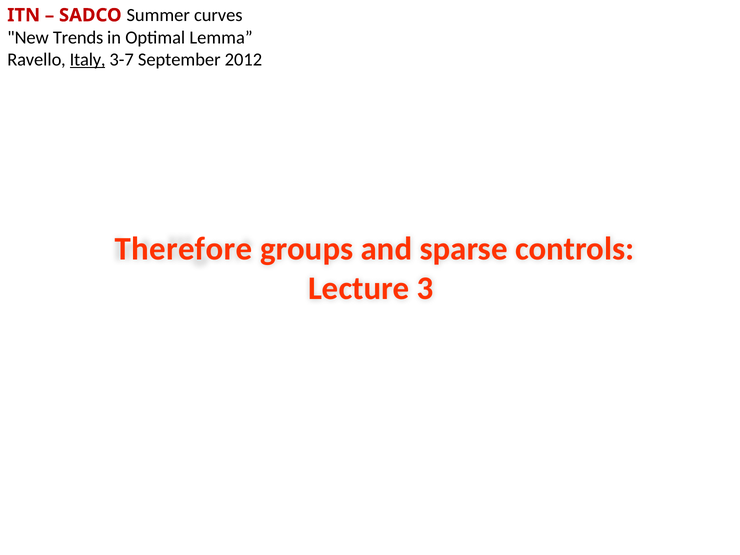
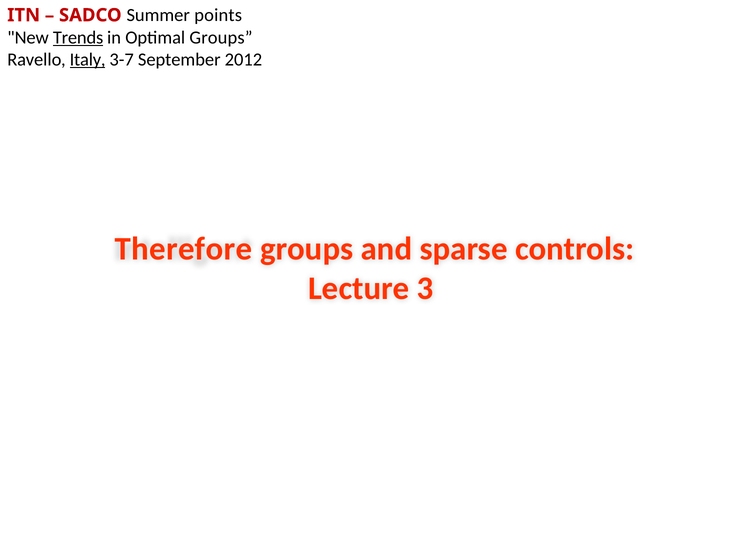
curves: curves -> points
Trends underline: none -> present
Optimal Lemma: Lemma -> Groups
